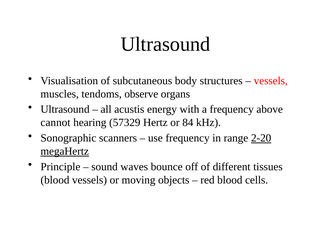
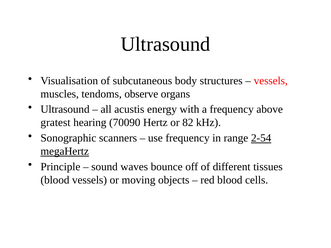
cannot: cannot -> gratest
57329: 57329 -> 70090
84: 84 -> 82
2-20: 2-20 -> 2-54
